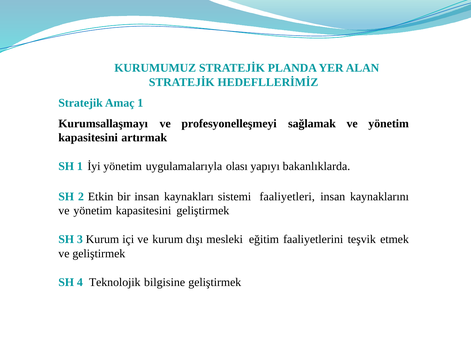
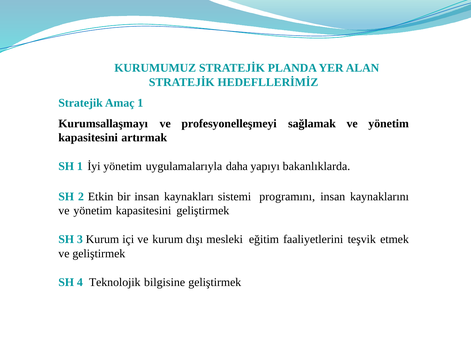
olası: olası -> daha
faaliyetleri: faaliyetleri -> programını
